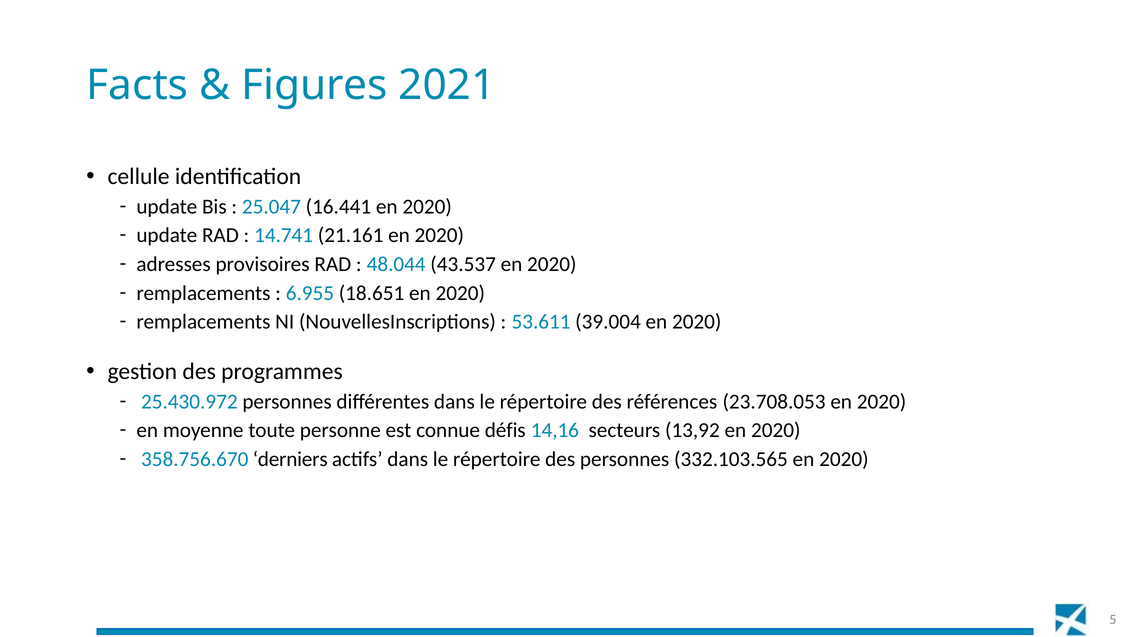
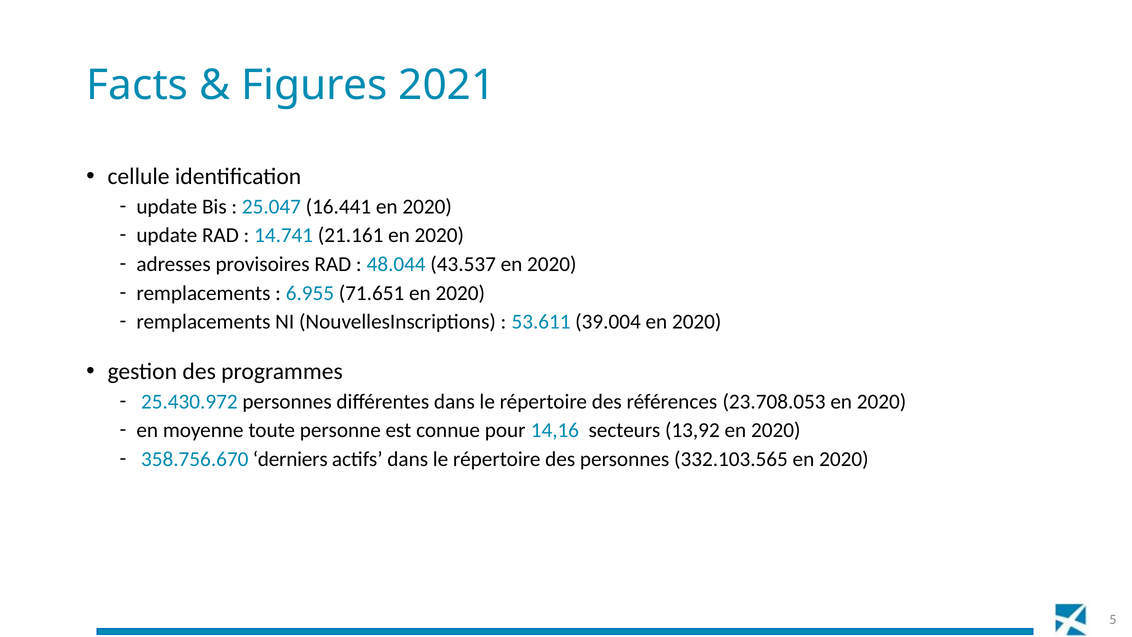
18.651: 18.651 -> 71.651
défis: défis -> pour
